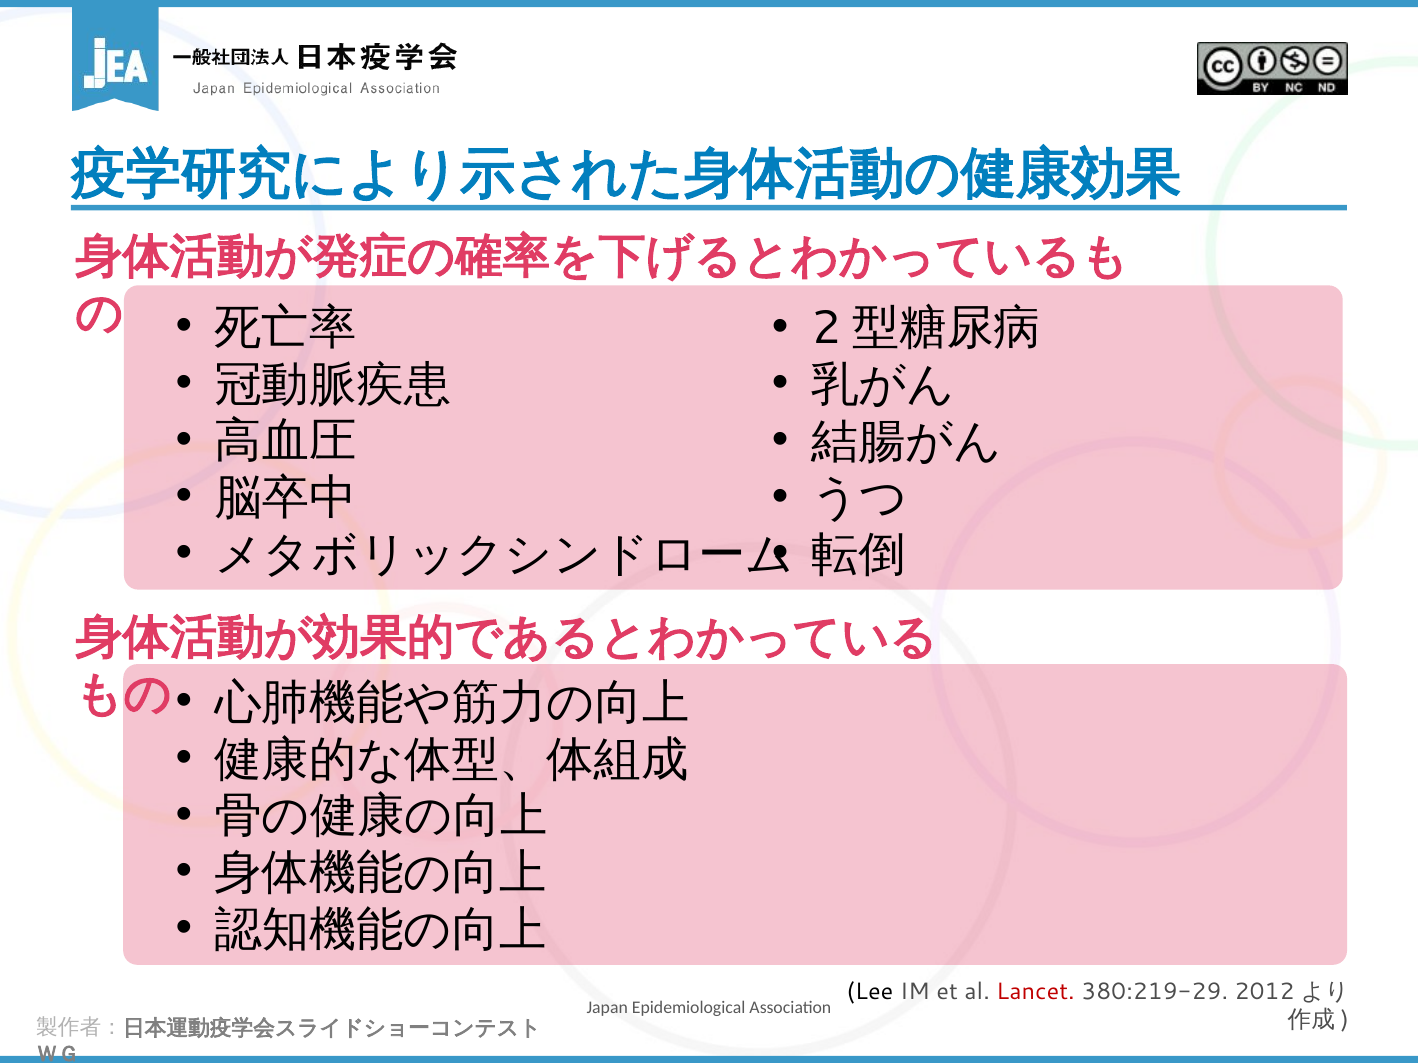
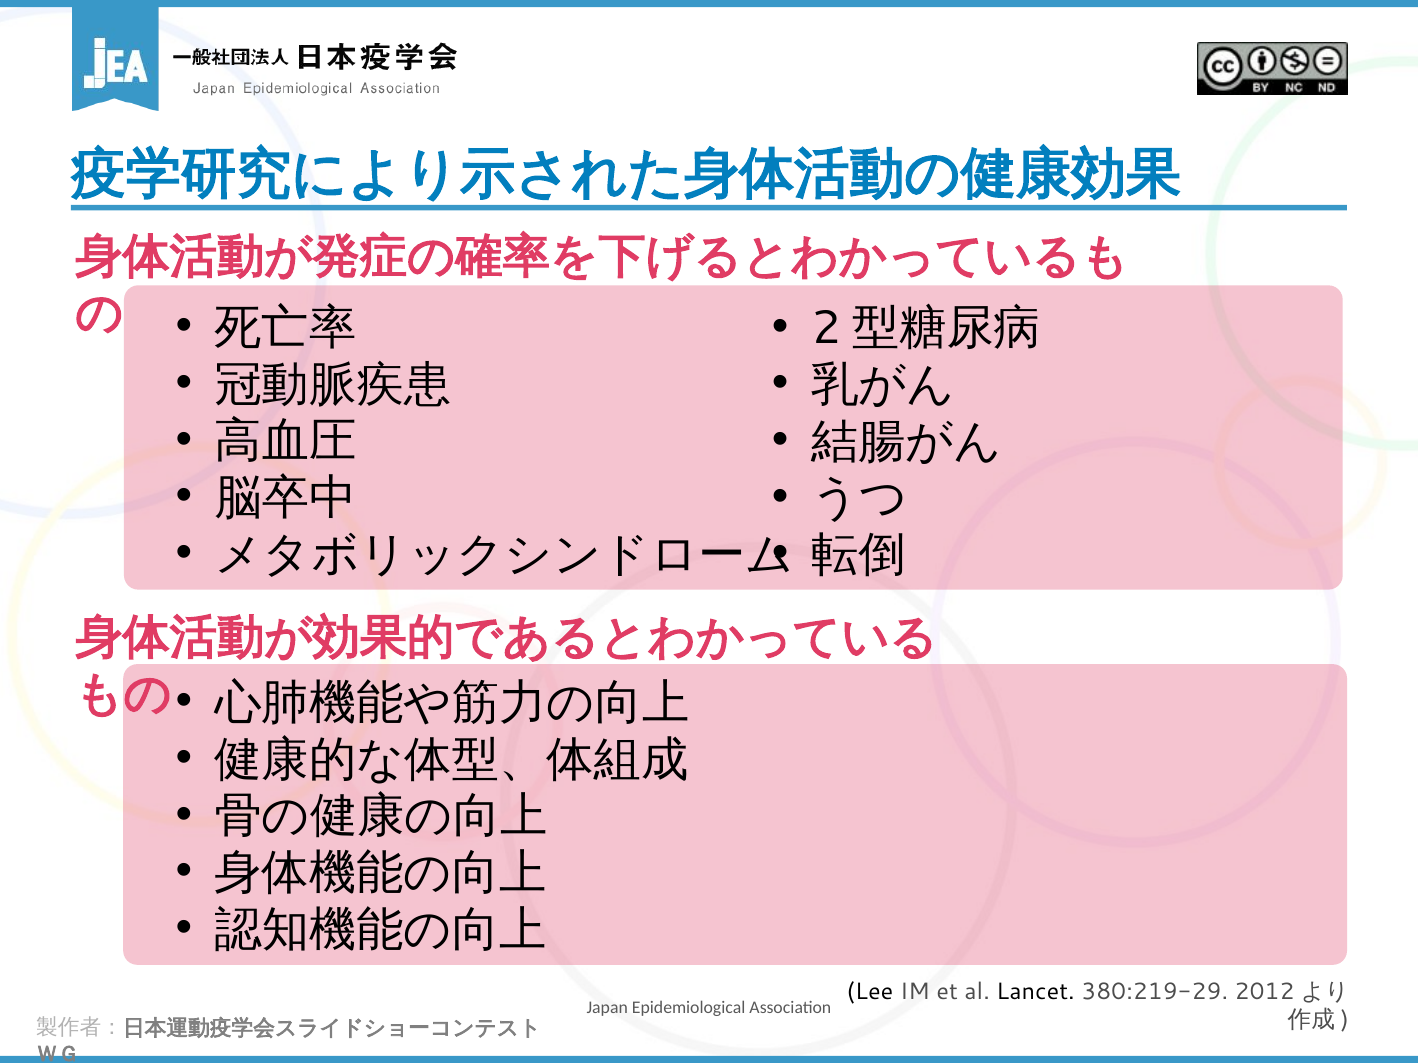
Lancet colour: red -> black
